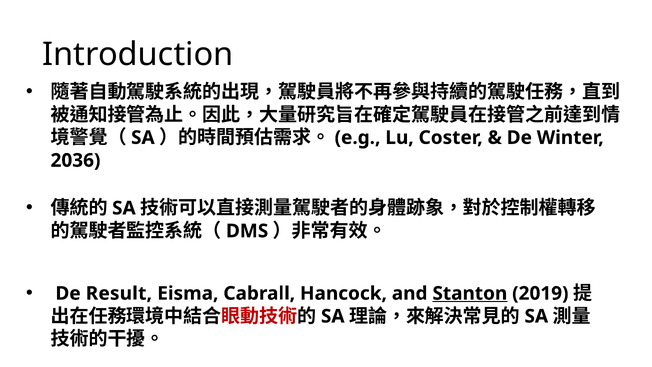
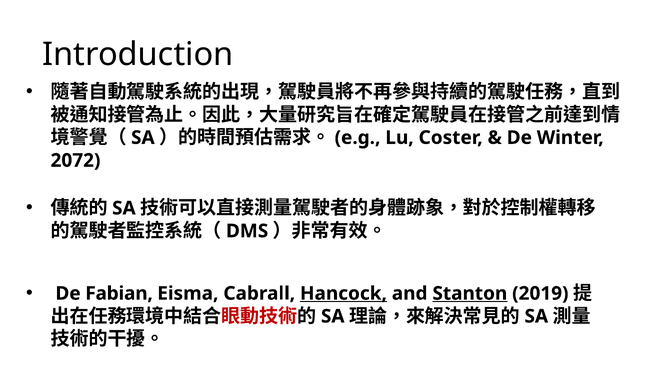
2036: 2036 -> 2072
Result: Result -> Fabian
Hancock underline: none -> present
